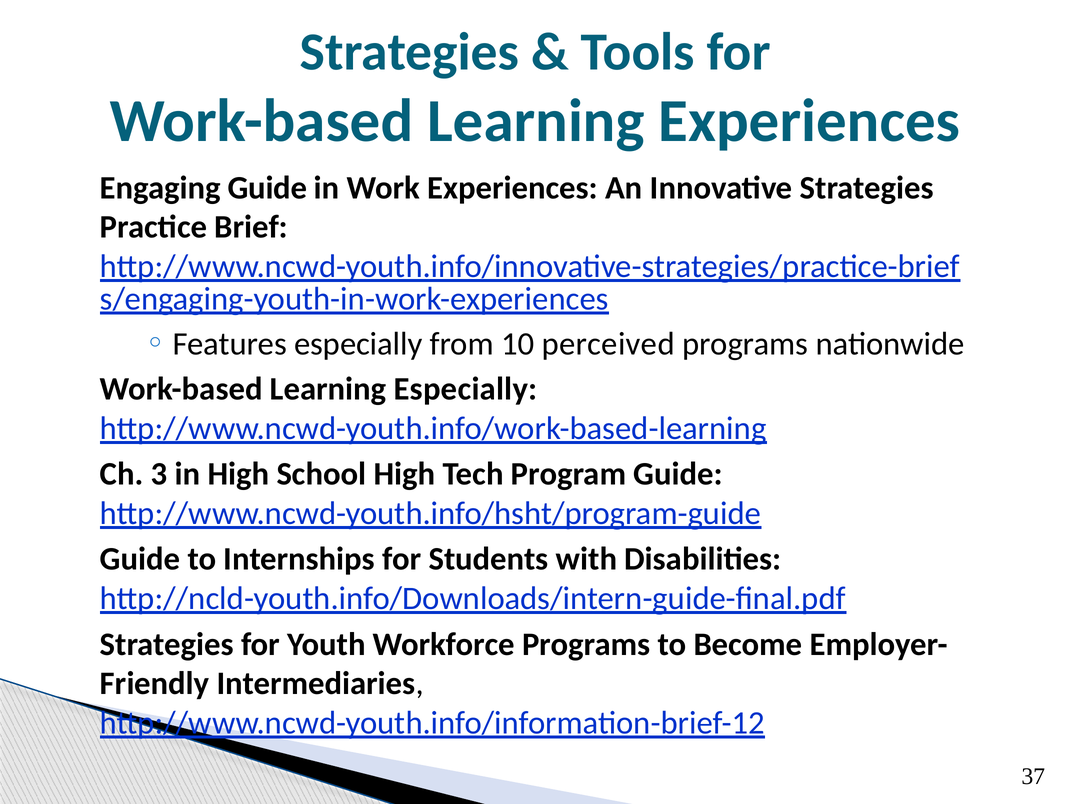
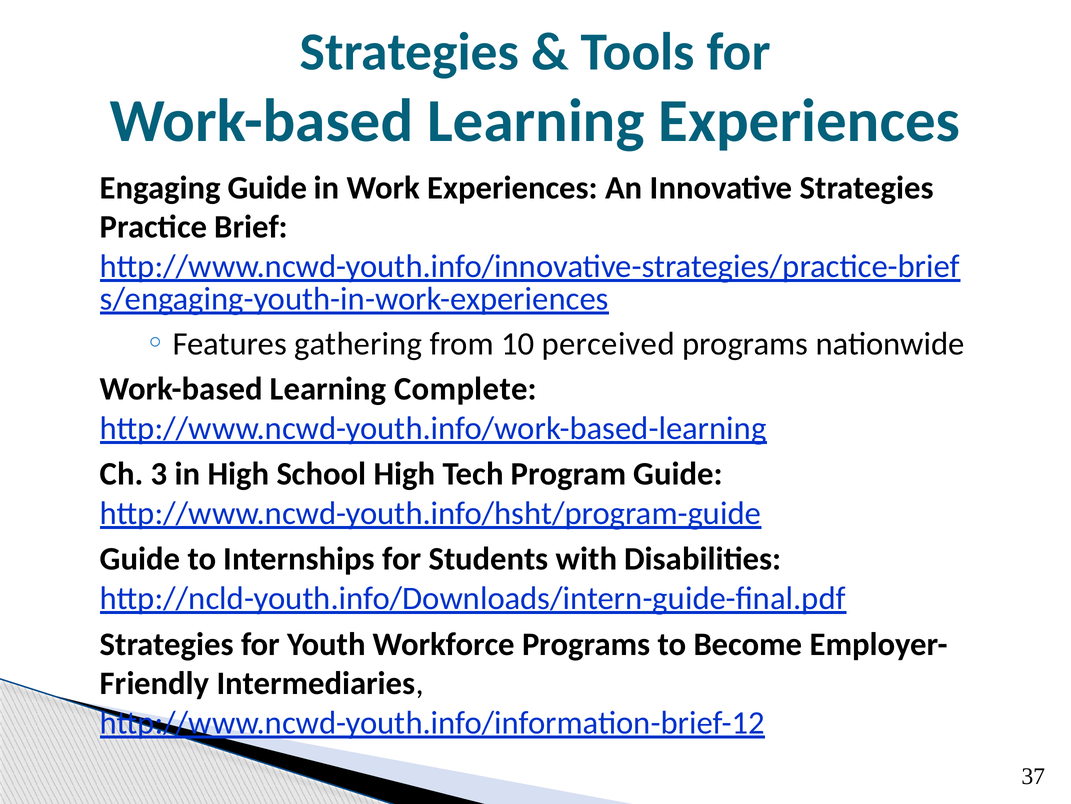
especially at (358, 343): especially -> gathering
Learning Especially: Especially -> Complete
